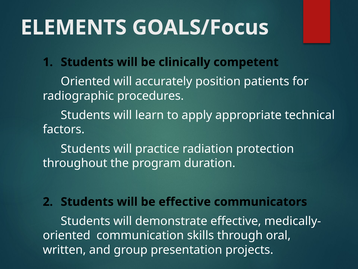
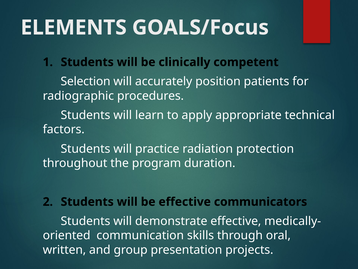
Oriented at (86, 81): Oriented -> Selection
